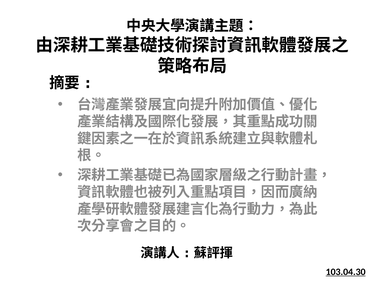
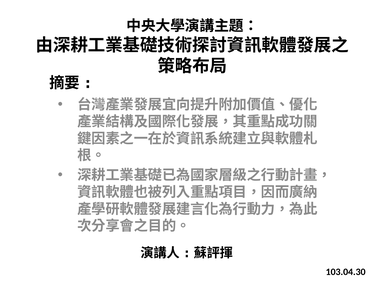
103.04.30 underline: present -> none
